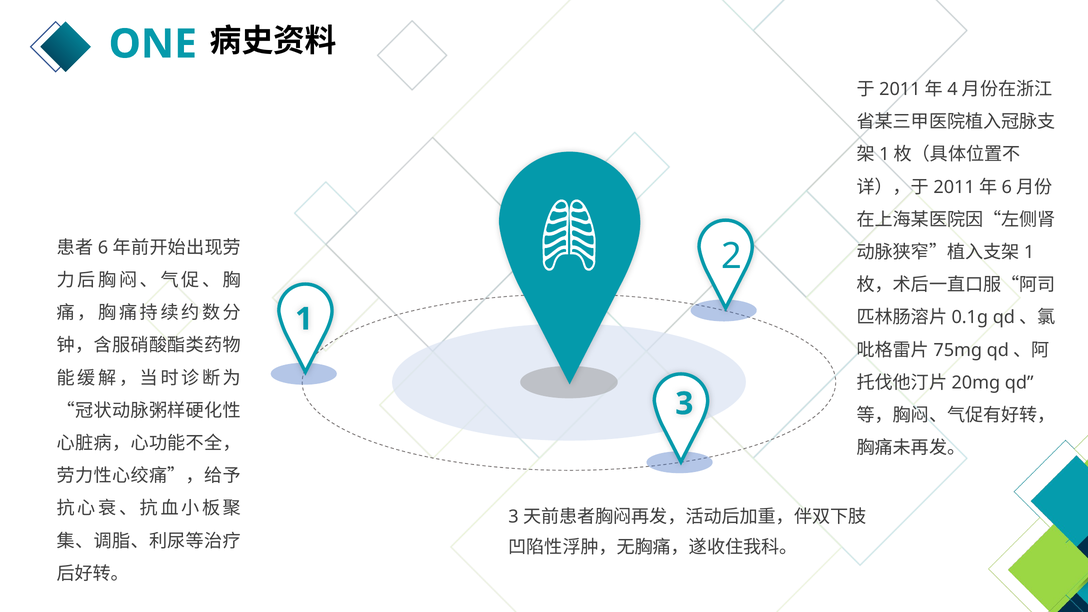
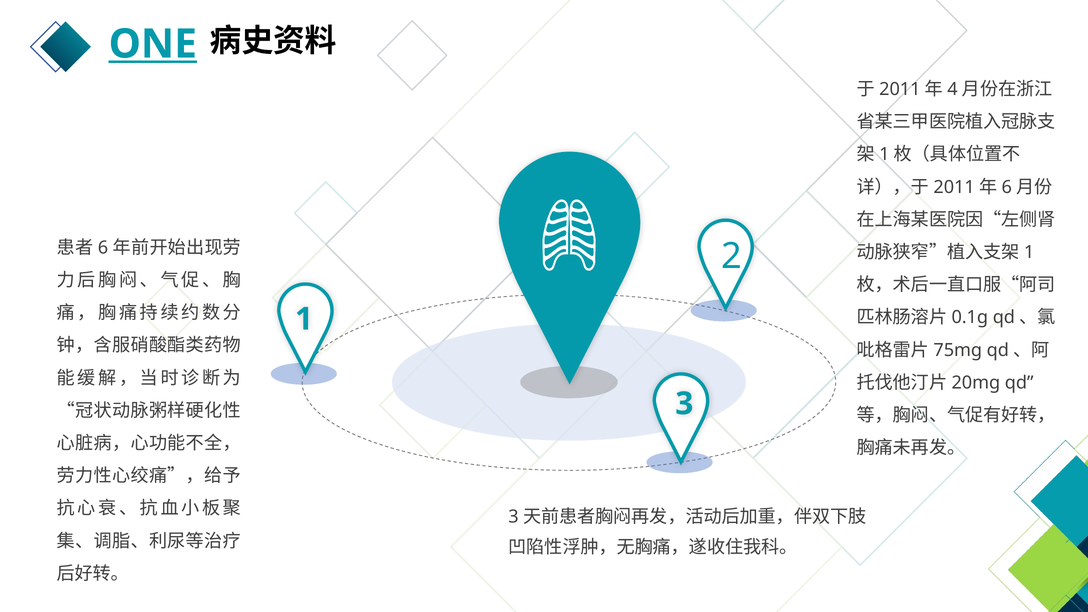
ONE underline: none -> present
